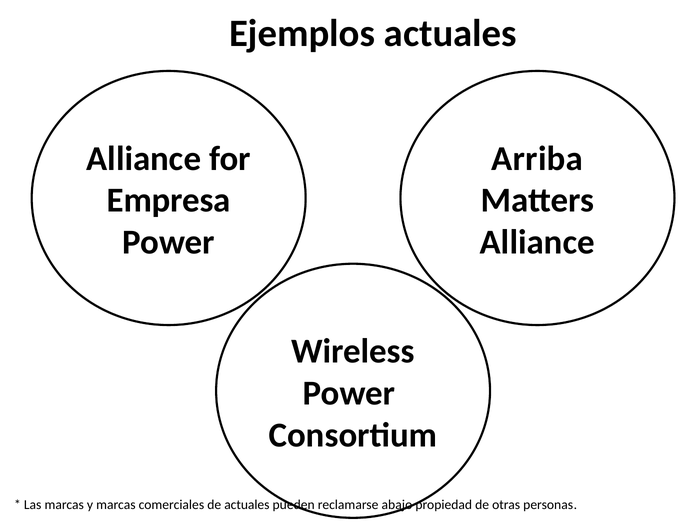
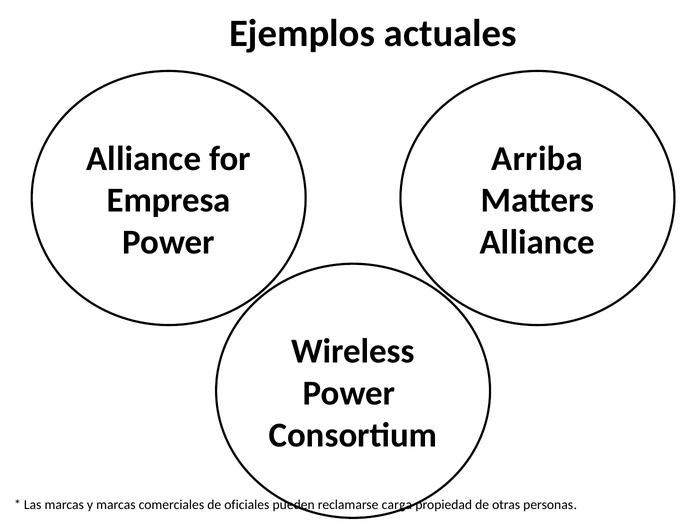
de actuales: actuales -> oficiales
abajo: abajo -> carga
